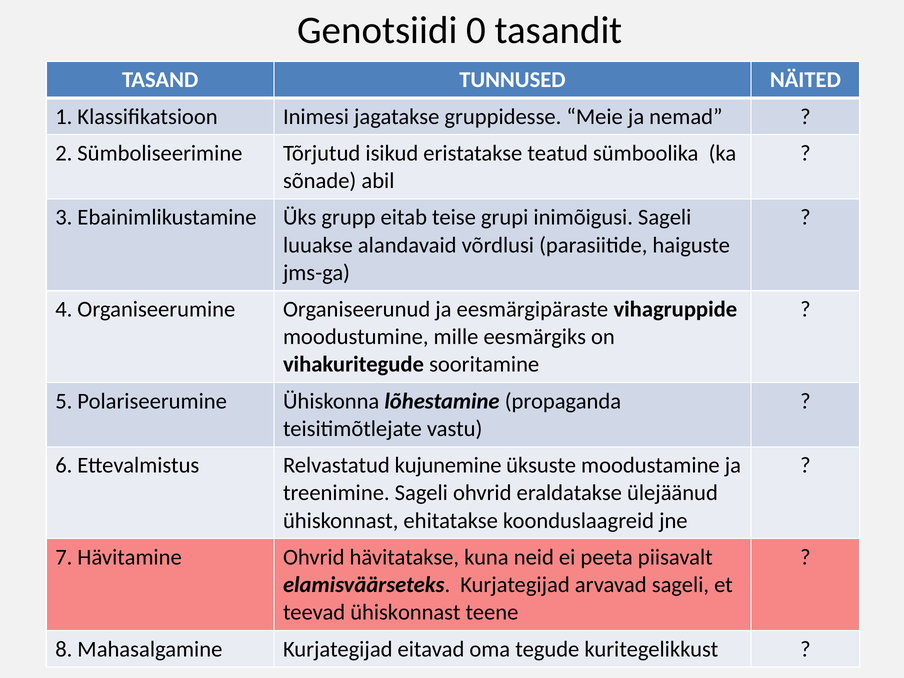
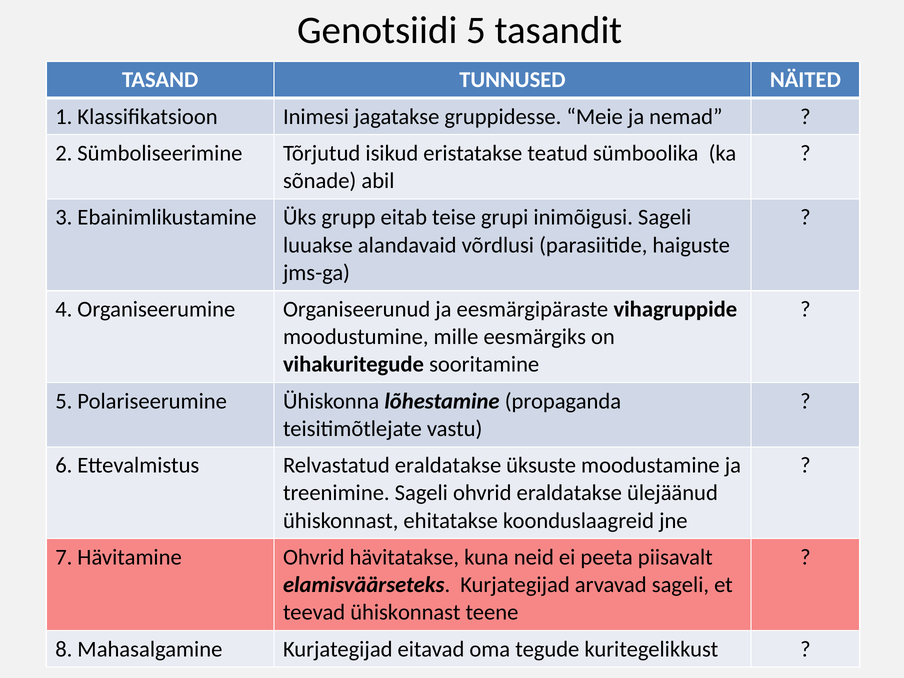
Genotsiidi 0: 0 -> 5
Relvastatud kujunemine: kujunemine -> eraldatakse
